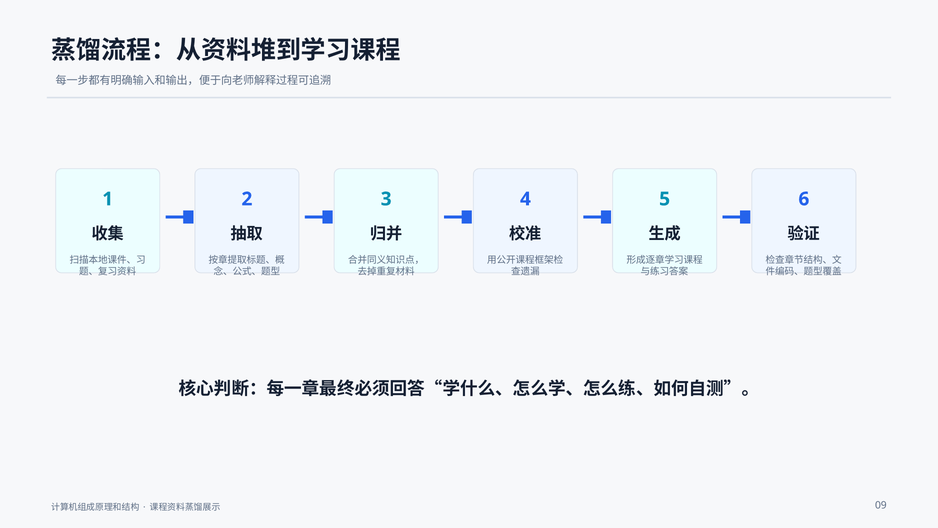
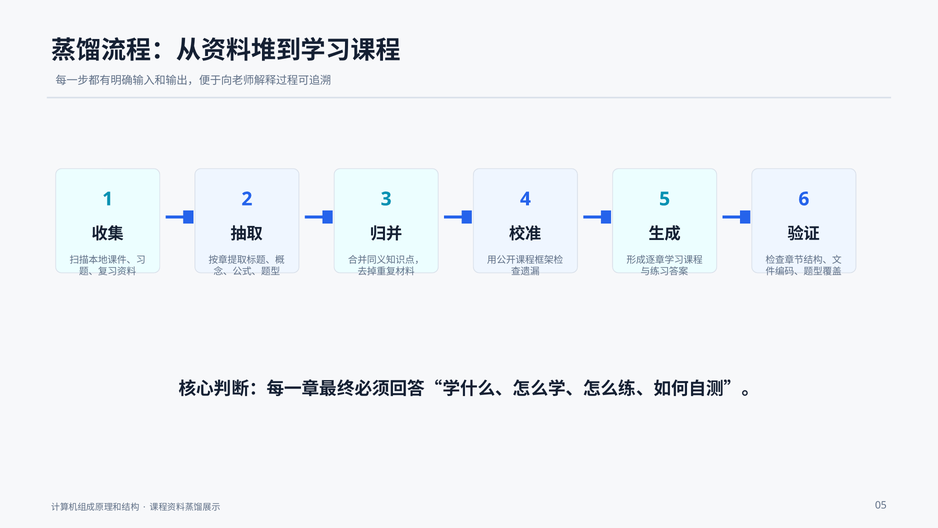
09: 09 -> 05
